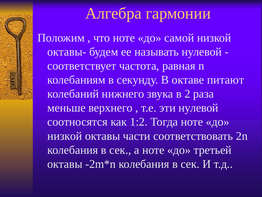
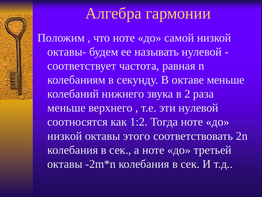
октаве питают: питают -> меньше
части: части -> этого
